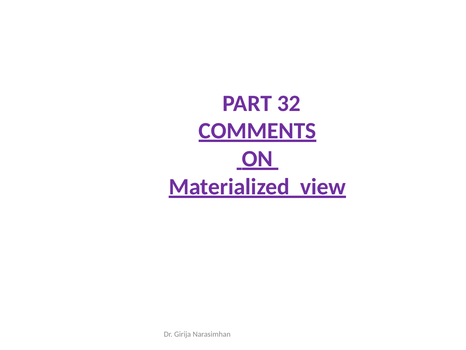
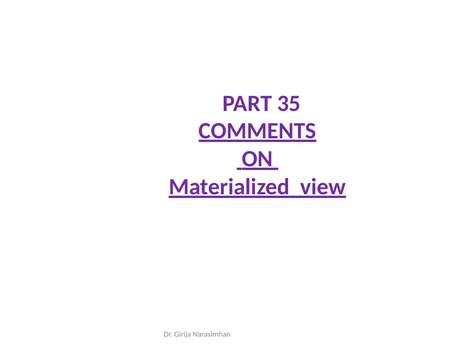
32: 32 -> 35
